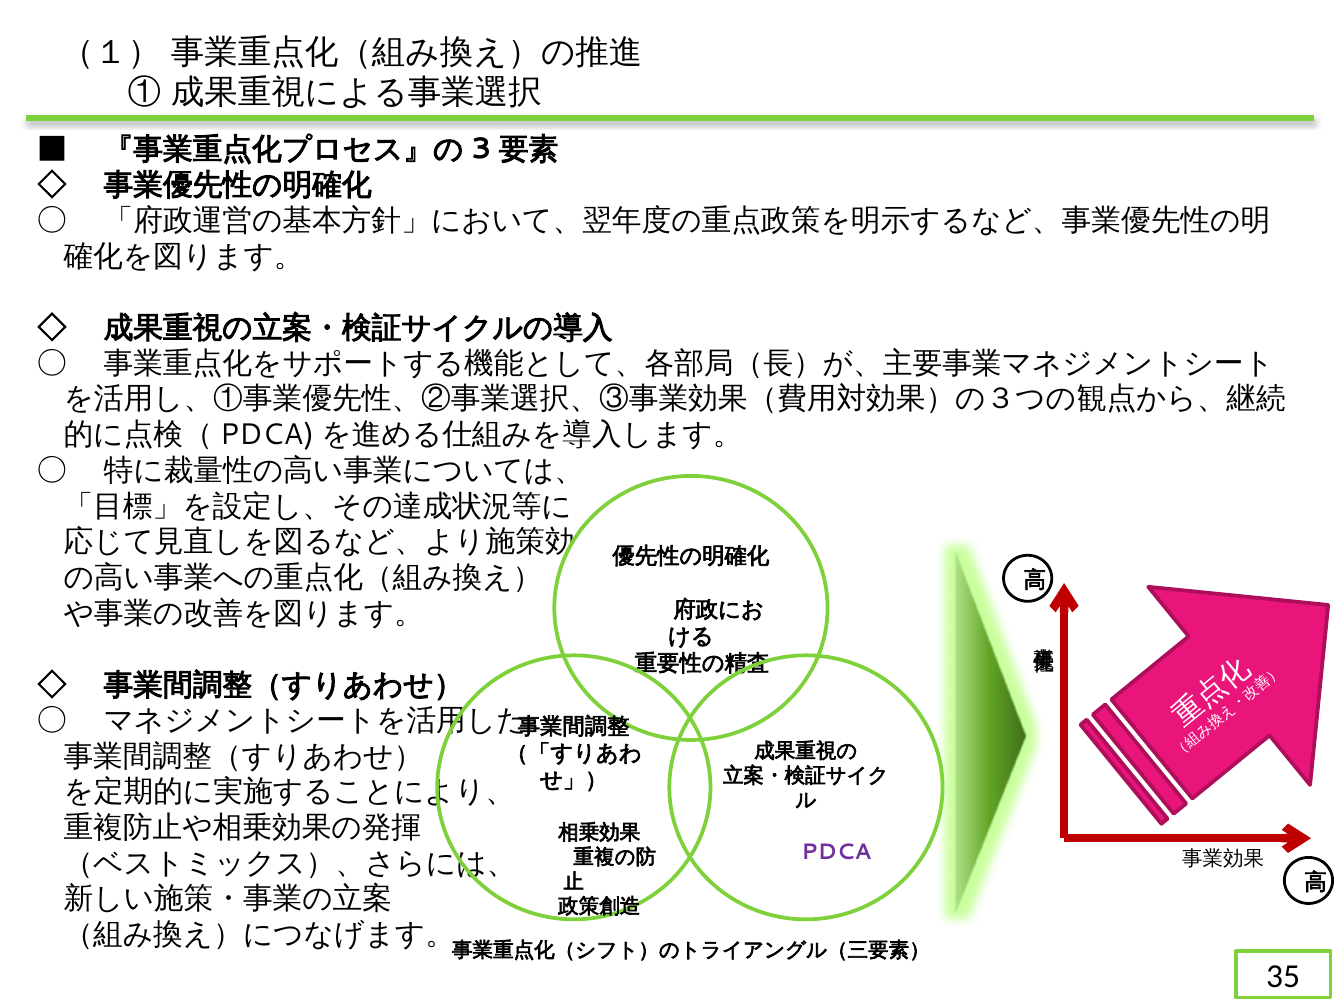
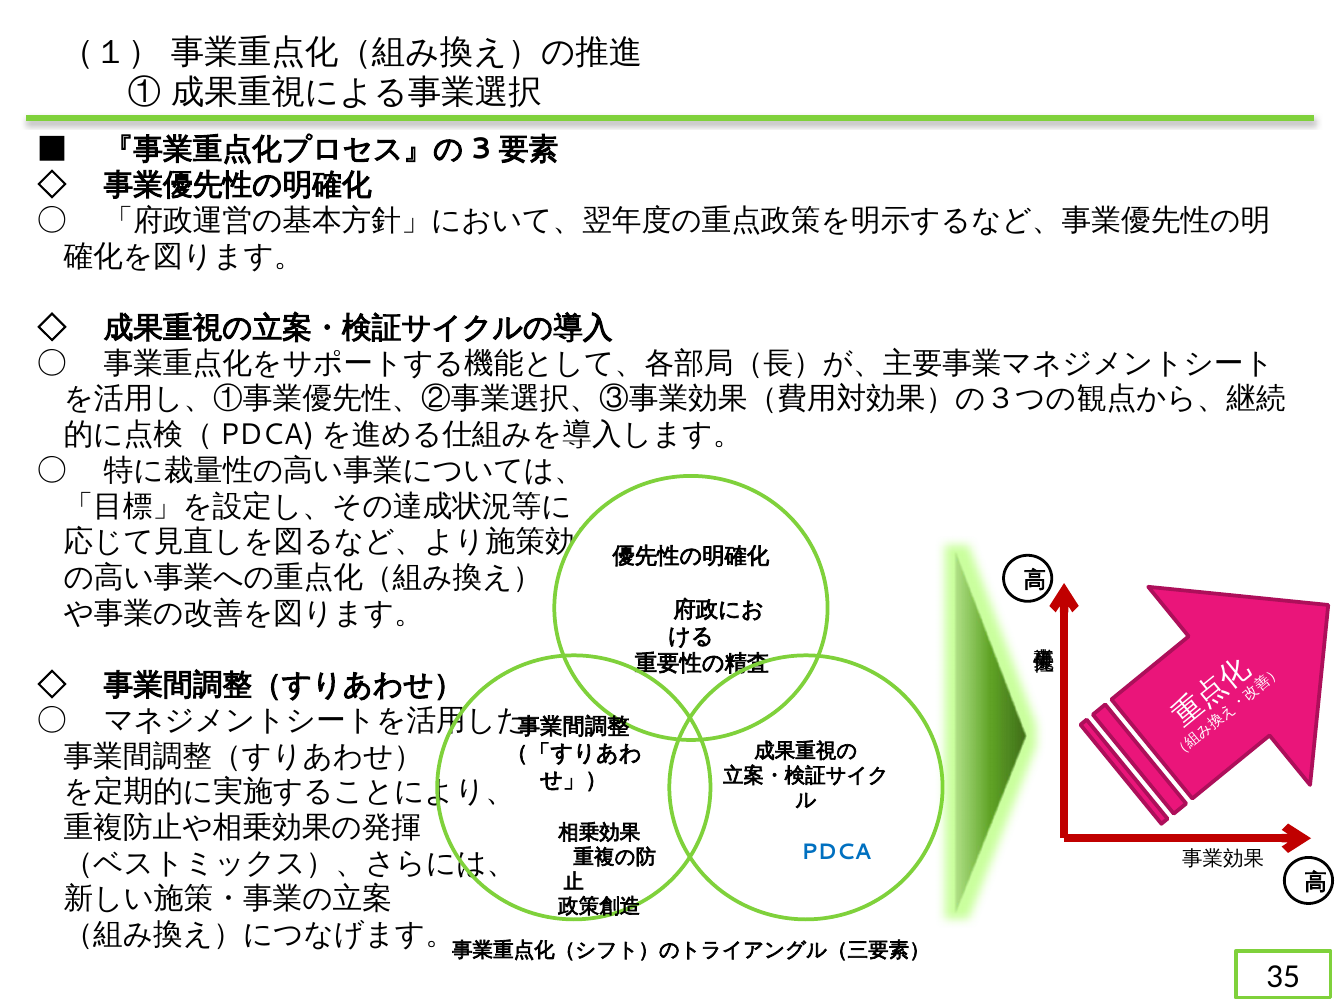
PDCA colour: purple -> blue
